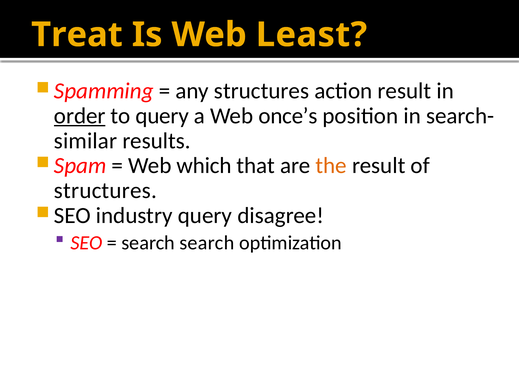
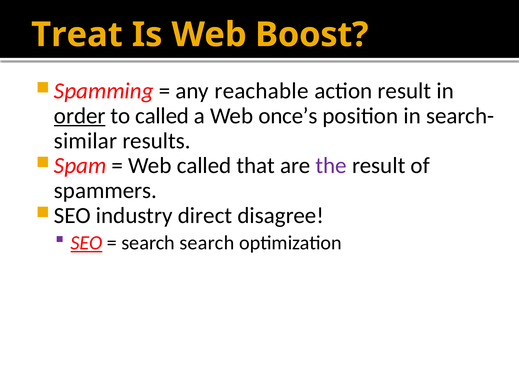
Least: Least -> Boost
any structures: structures -> reachable
to query: query -> called
Web which: which -> called
the colour: orange -> purple
structures at (105, 191): structures -> spammers
industry query: query -> direct
SEO underline: none -> present
